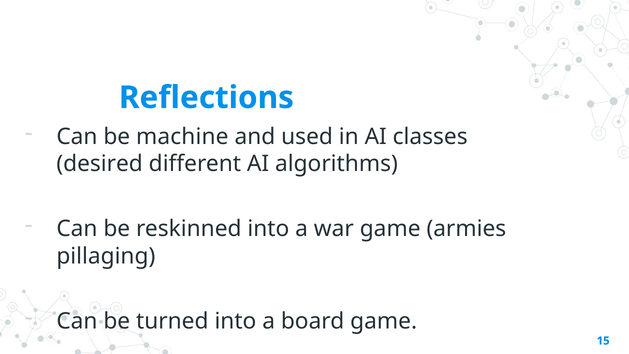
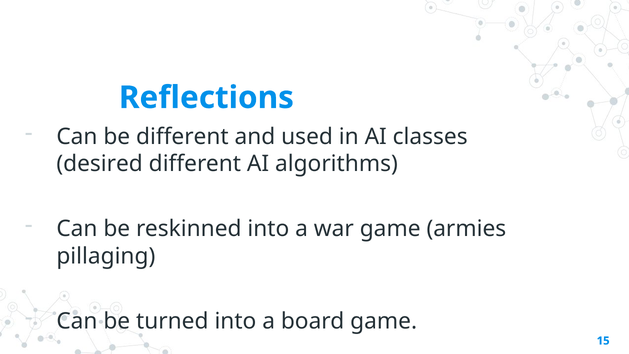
be machine: machine -> different
